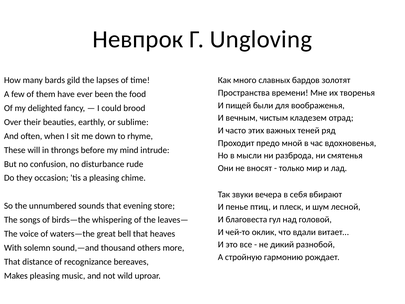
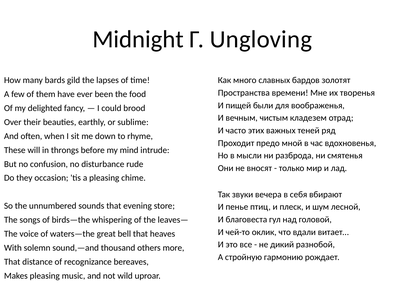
Невпрок: Невпрок -> Midnight
